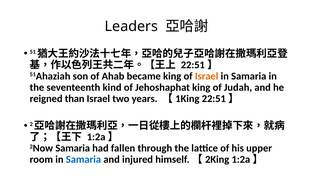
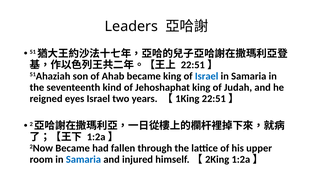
Israel at (207, 76) colour: orange -> blue
than: than -> eyes
2Now Samaria: Samaria -> Became
